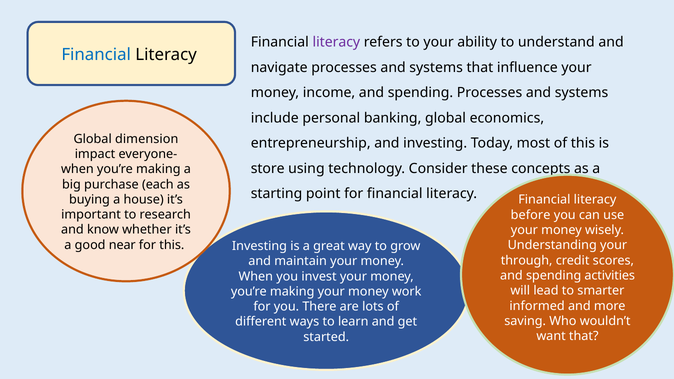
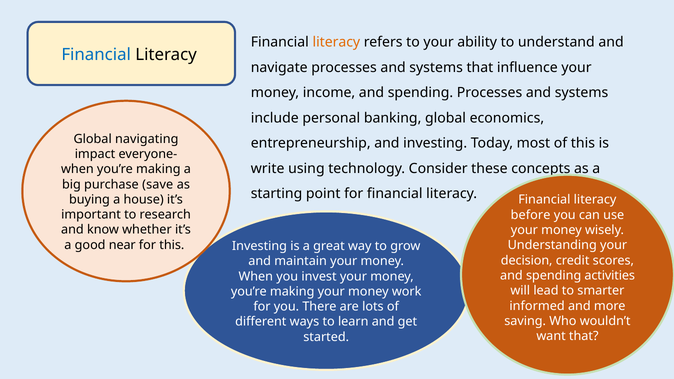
literacy at (336, 42) colour: purple -> orange
dimension: dimension -> navigating
store: store -> write
each: each -> save
through: through -> decision
